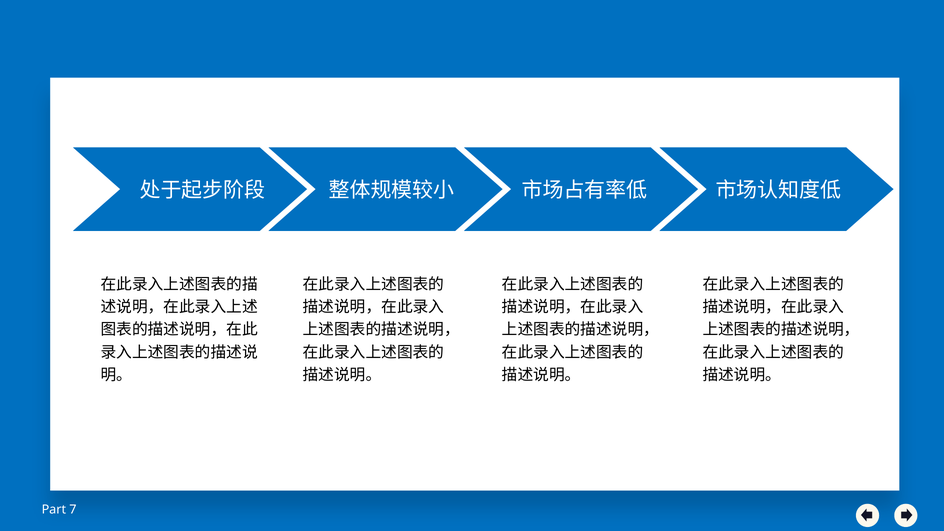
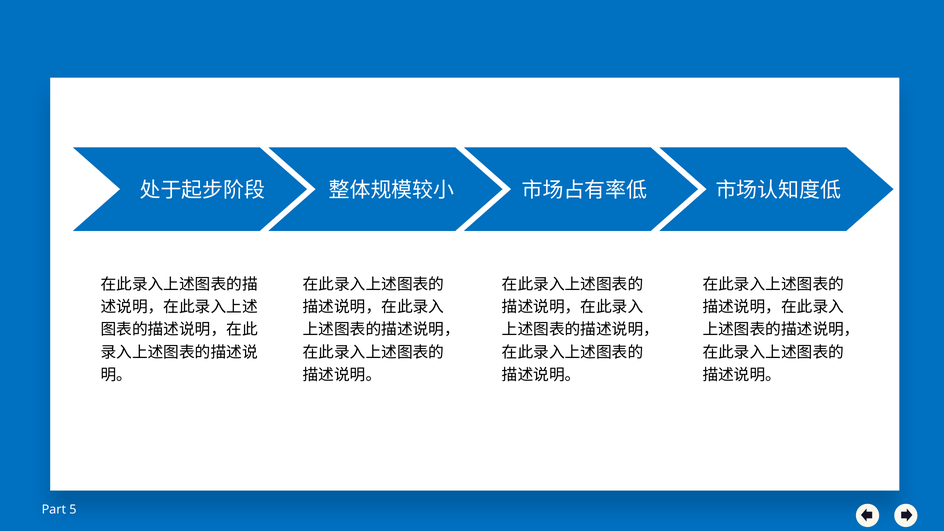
7: 7 -> 5
